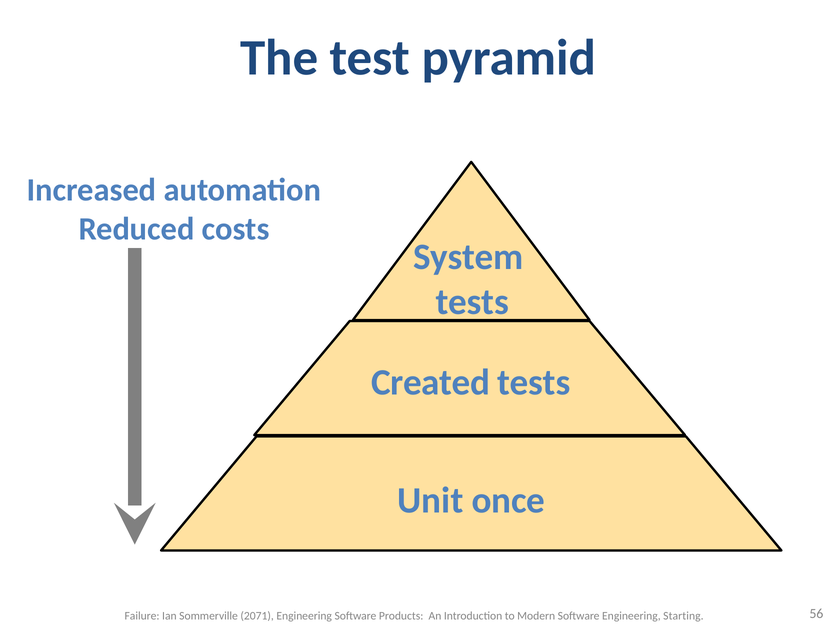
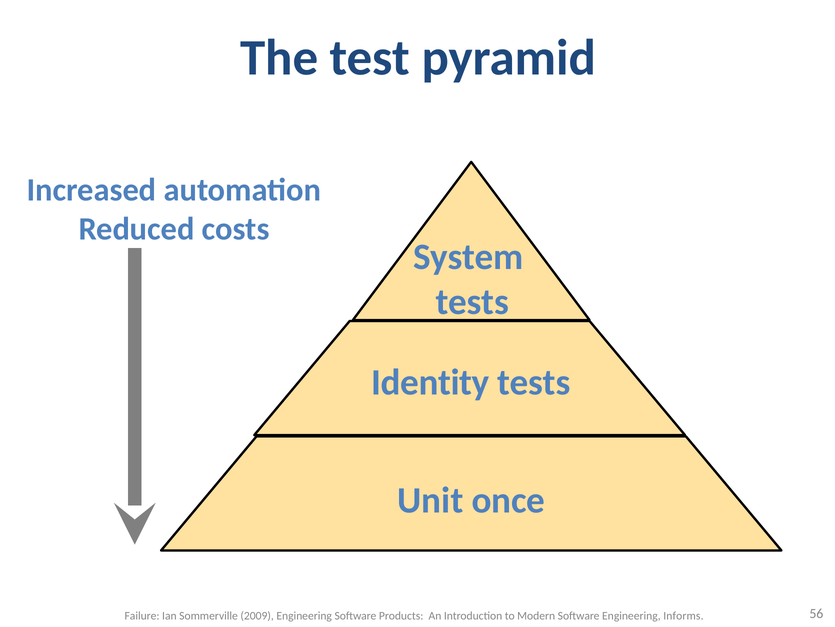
Created: Created -> Identity
2071: 2071 -> 2009
Starting: Starting -> Informs
